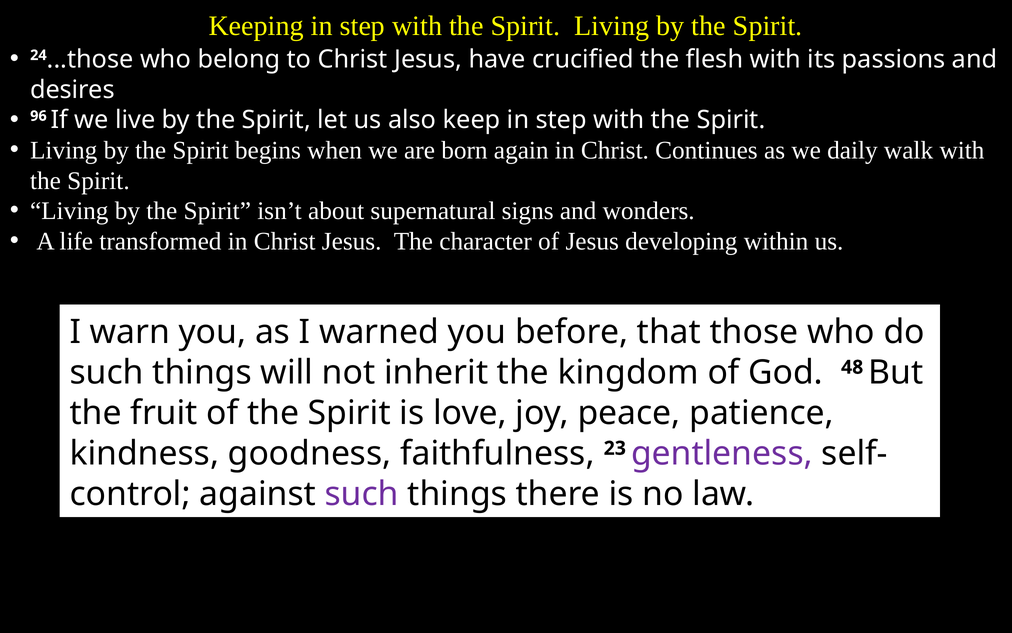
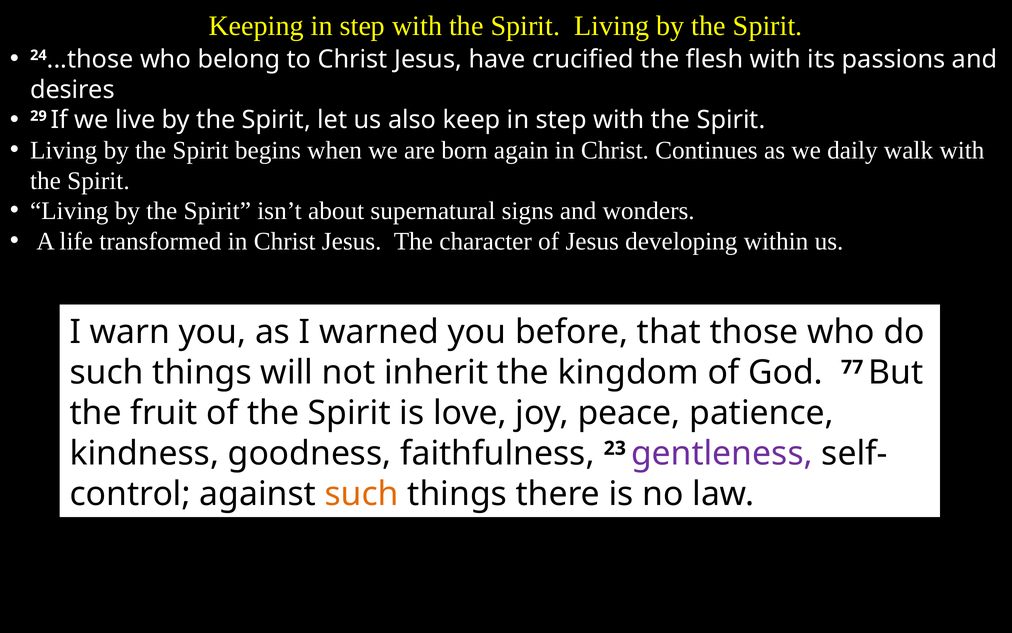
96: 96 -> 29
48: 48 -> 77
such at (362, 494) colour: purple -> orange
